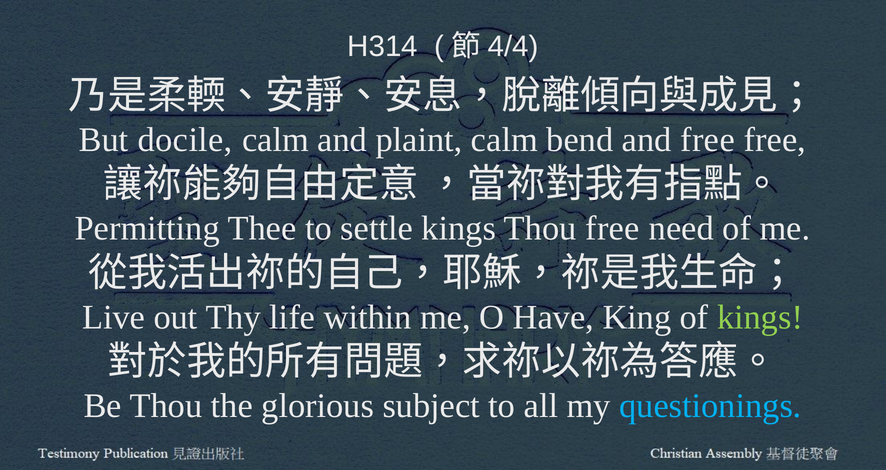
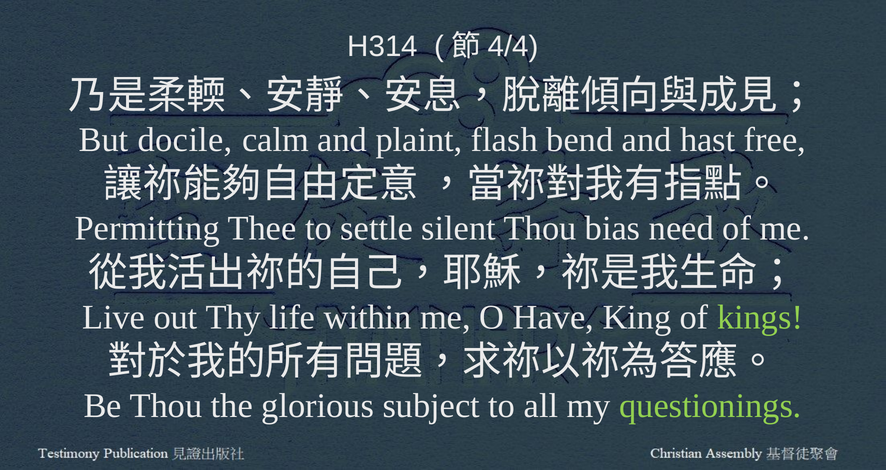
plaint calm: calm -> flash
and free: free -> hast
settle kings: kings -> silent
Thou free: free -> bias
questionings colour: light blue -> light green
